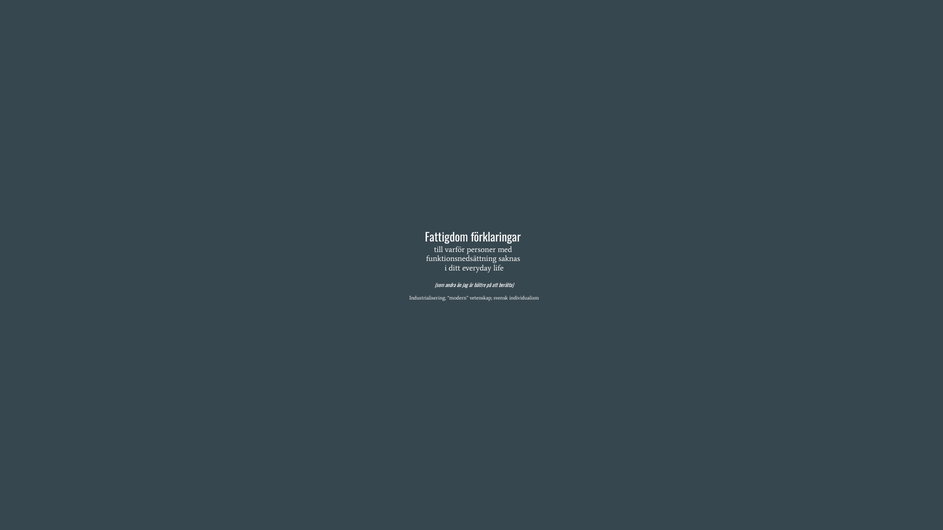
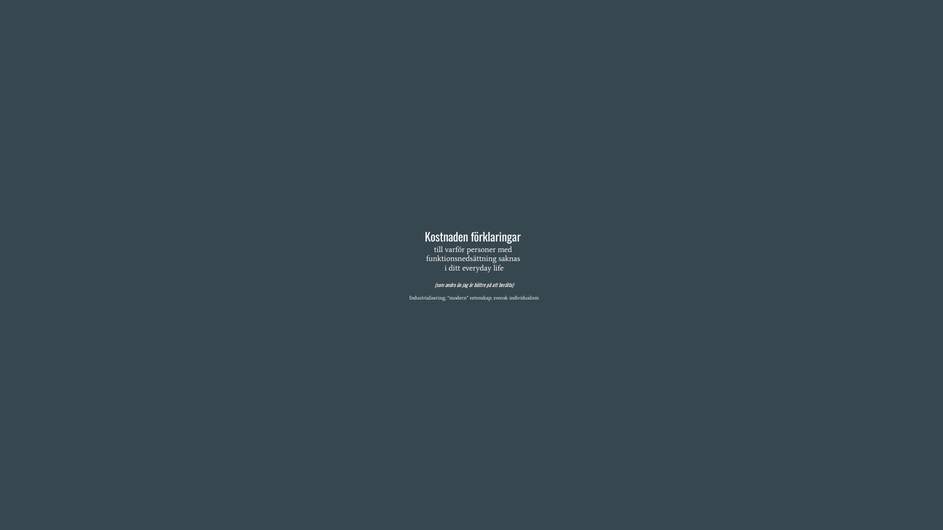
Fattigdom: Fattigdom -> Kostnaden
